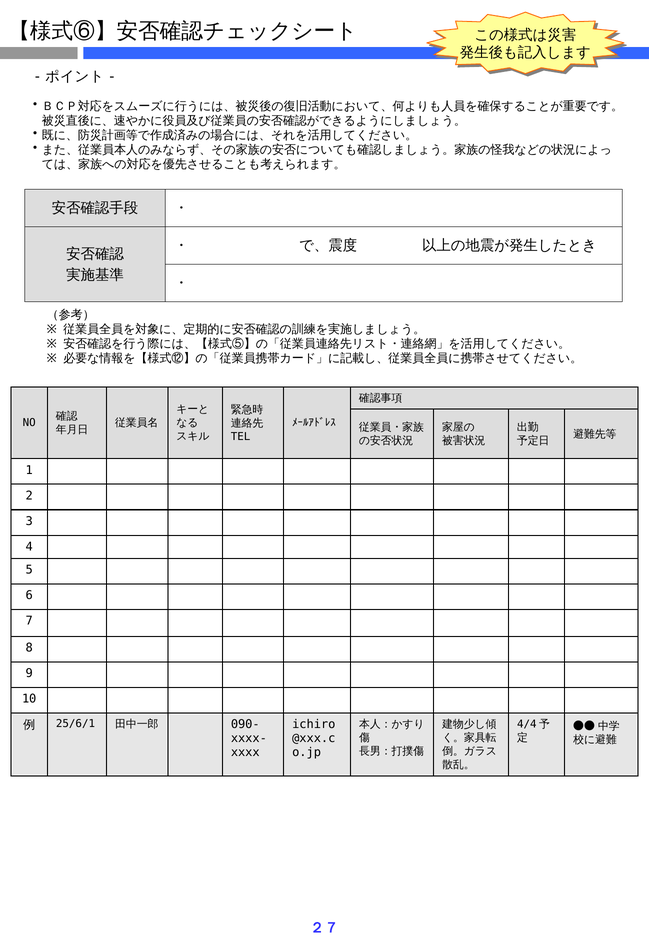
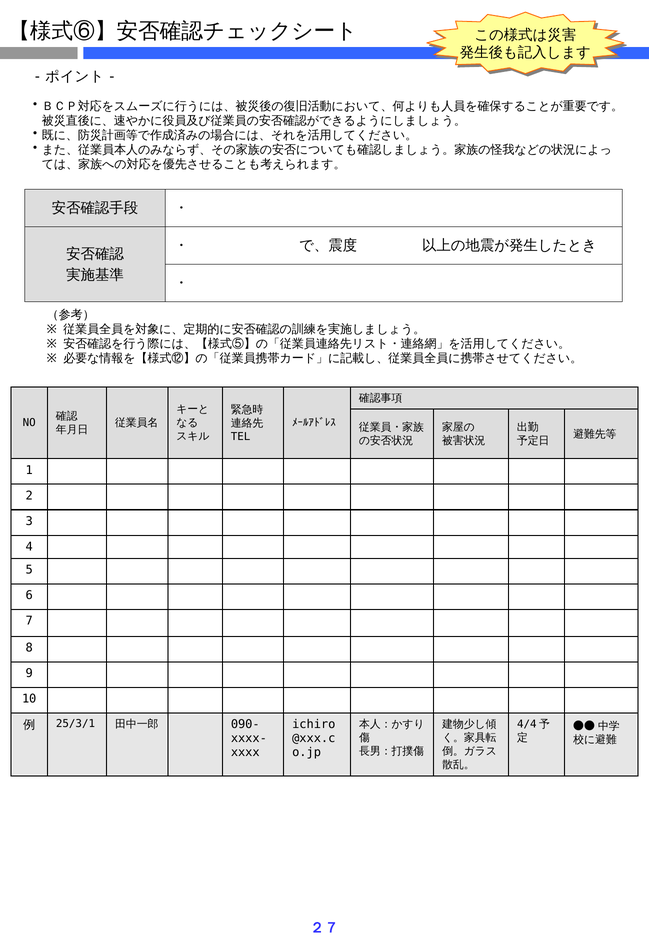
25/6/1: 25/6/1 -> 25/3/1
